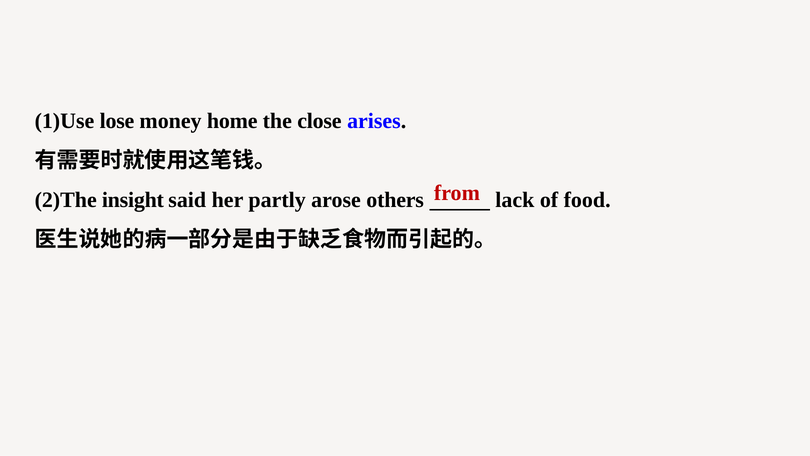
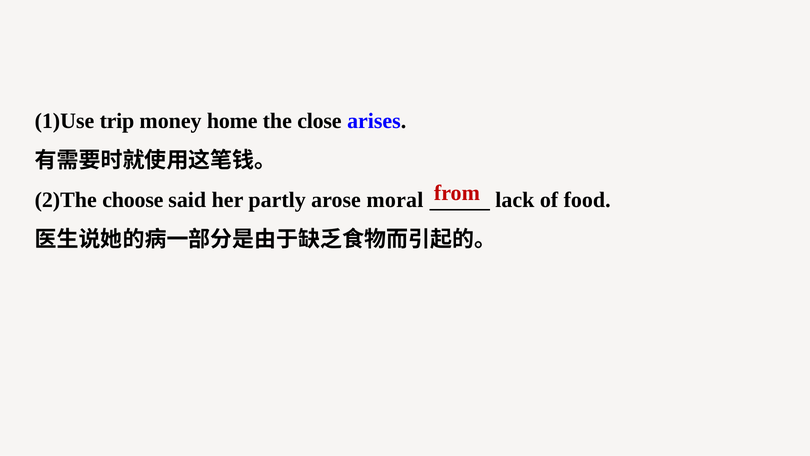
lose: lose -> trip
insight: insight -> choose
others: others -> moral
